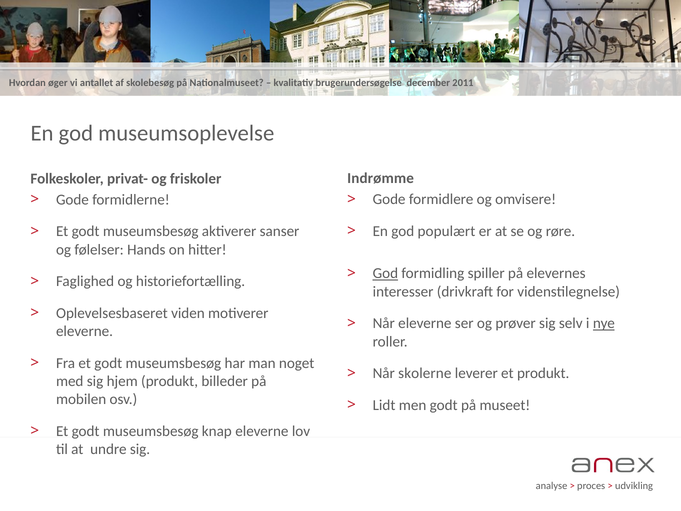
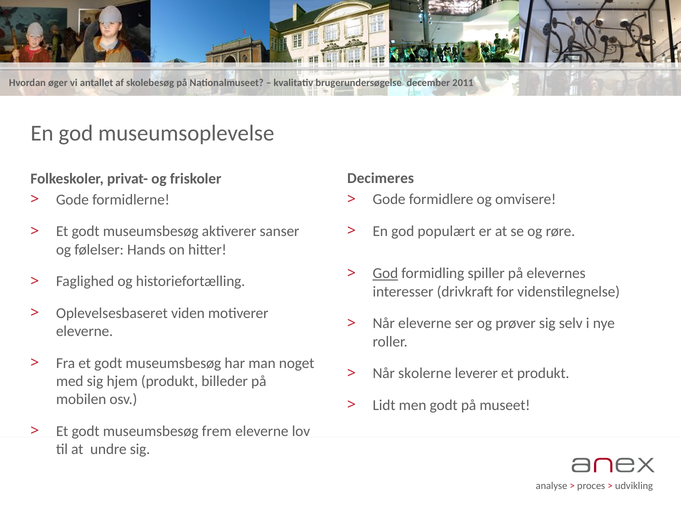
Indrømme: Indrømme -> Decimeres
nye underline: present -> none
knap: knap -> frem
